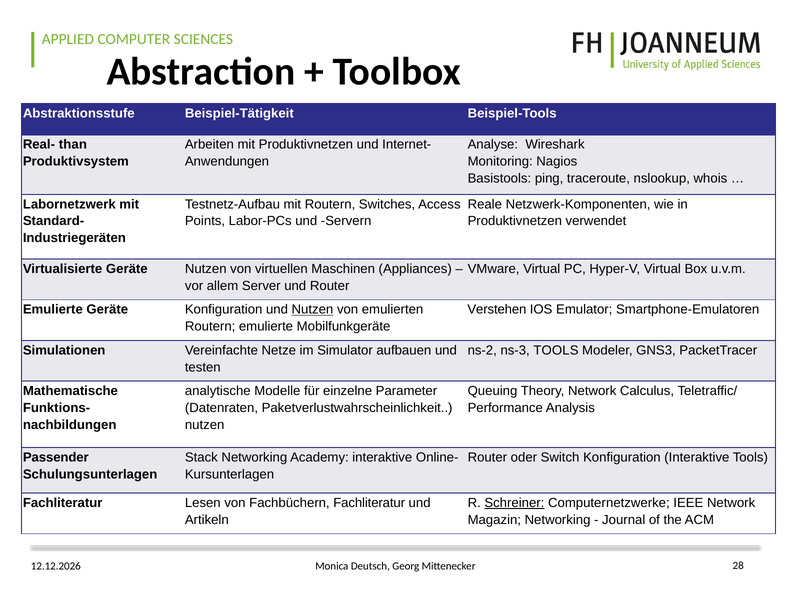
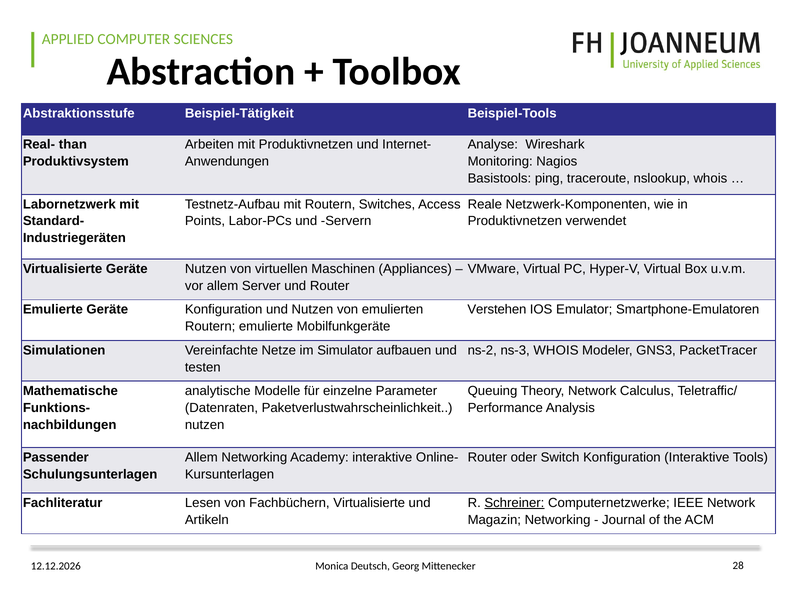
Nutzen at (312, 310) underline: present -> none
ns-3 TOOLS: TOOLS -> WHOIS
Stack at (201, 458): Stack -> Allem
Fachbüchern Fachliteratur: Fachliteratur -> Virtualisierte
